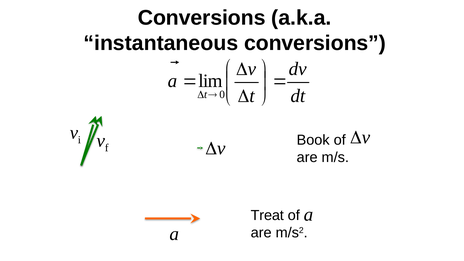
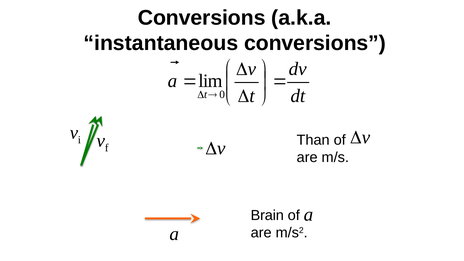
Book: Book -> Than
Treat: Treat -> Brain
